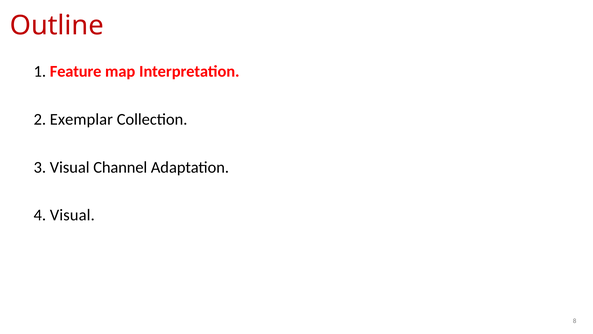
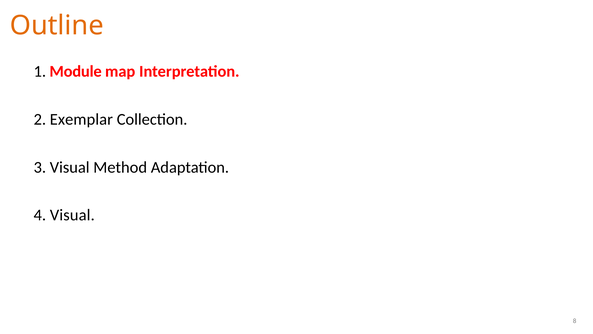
Outline colour: red -> orange
Feature: Feature -> Module
Channel: Channel -> Method
